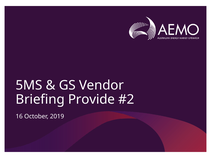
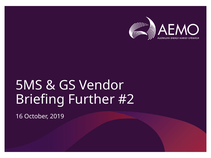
Provide: Provide -> Further
